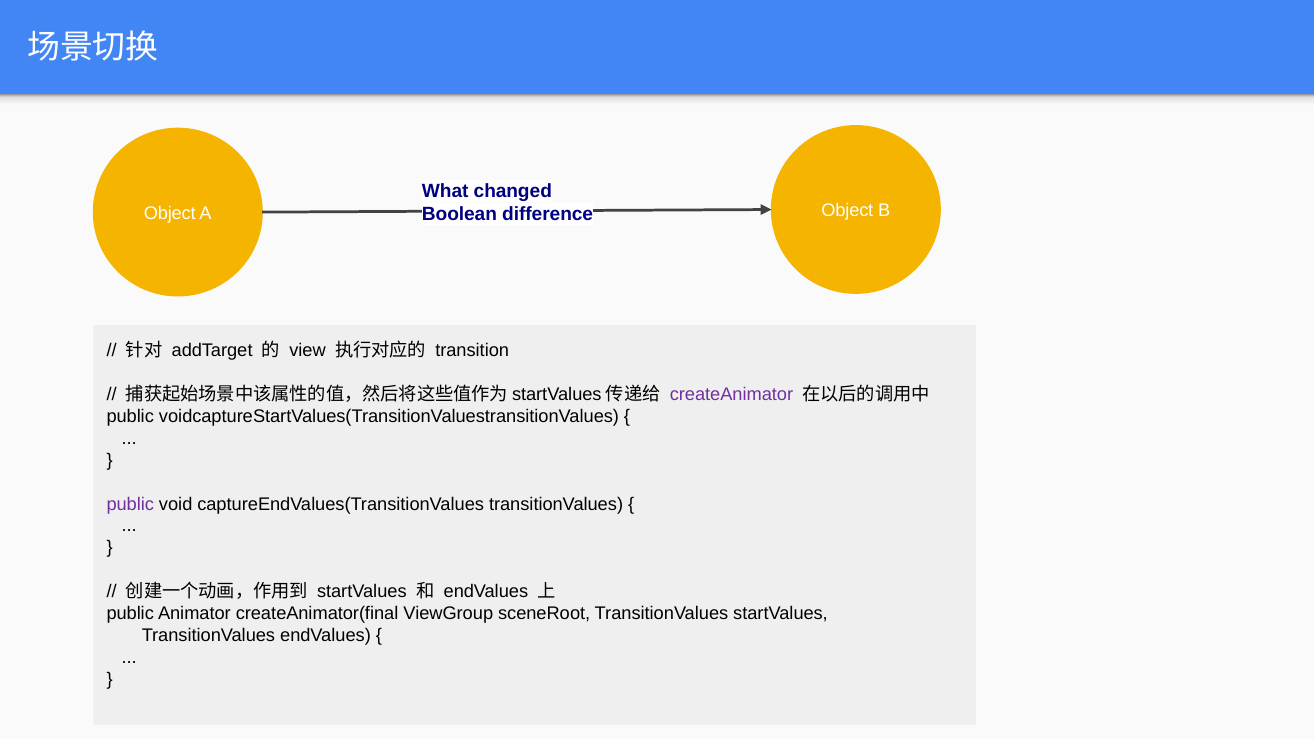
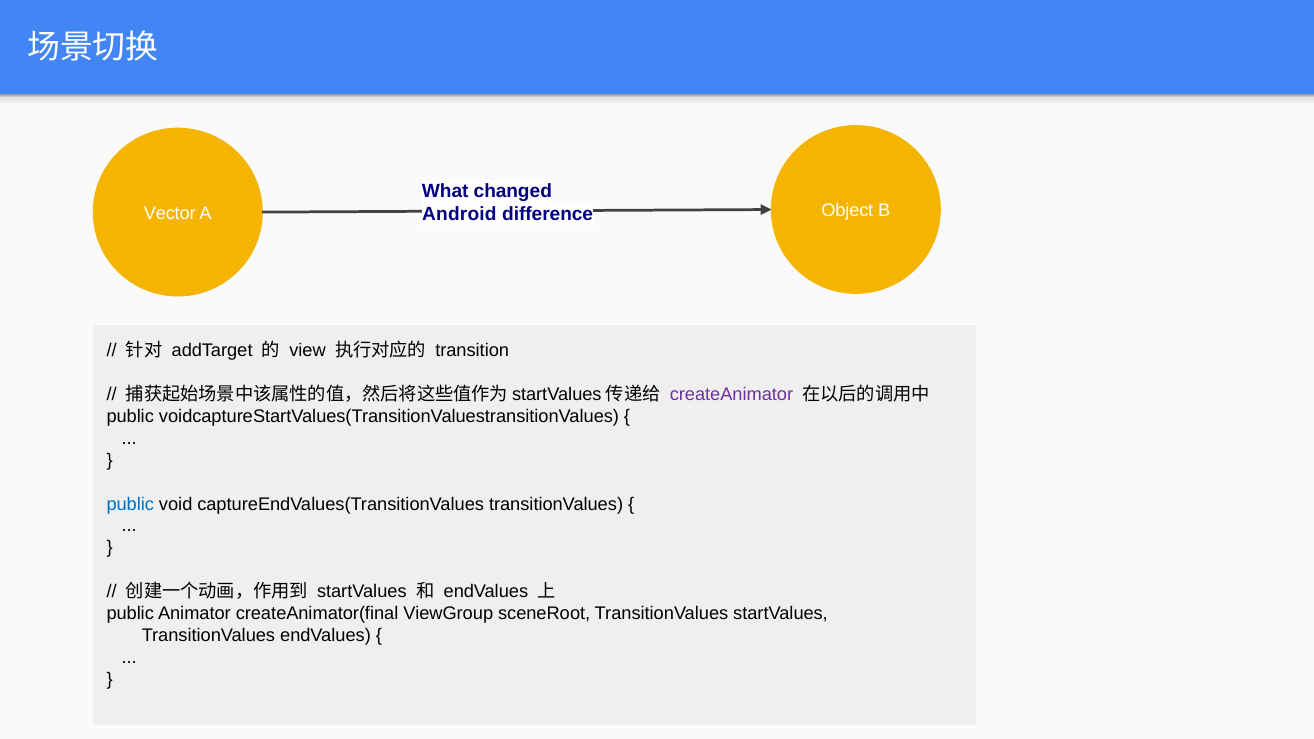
Object at (170, 213): Object -> Vector
Boolean: Boolean -> Android
public at (130, 504) colour: purple -> blue
